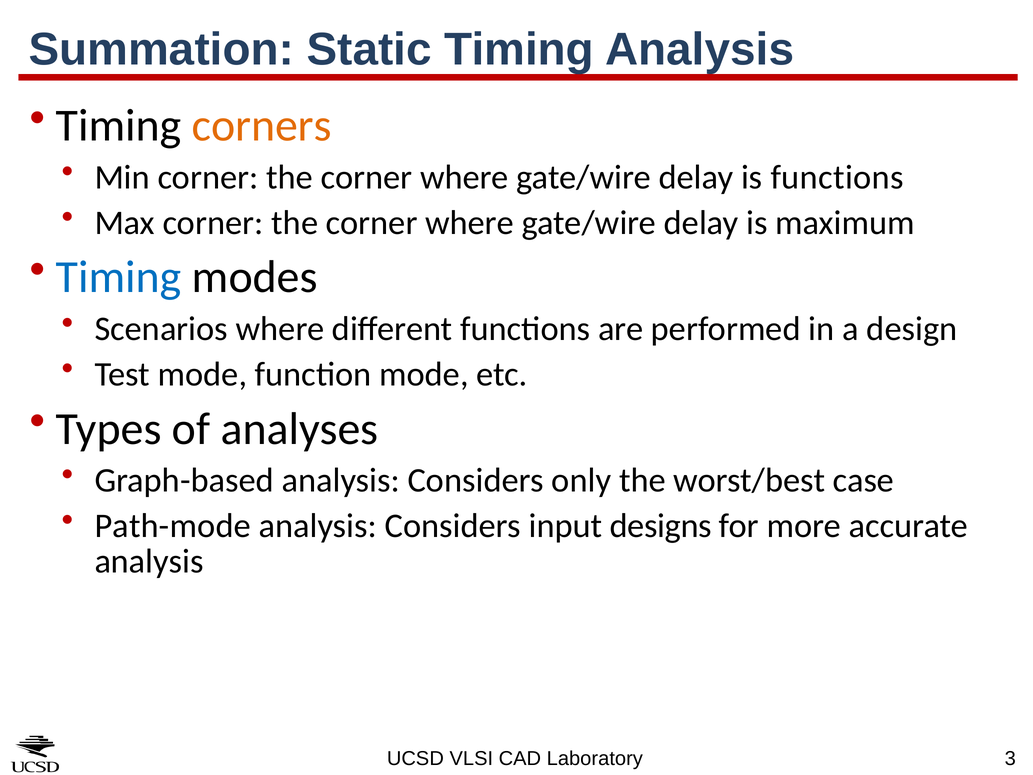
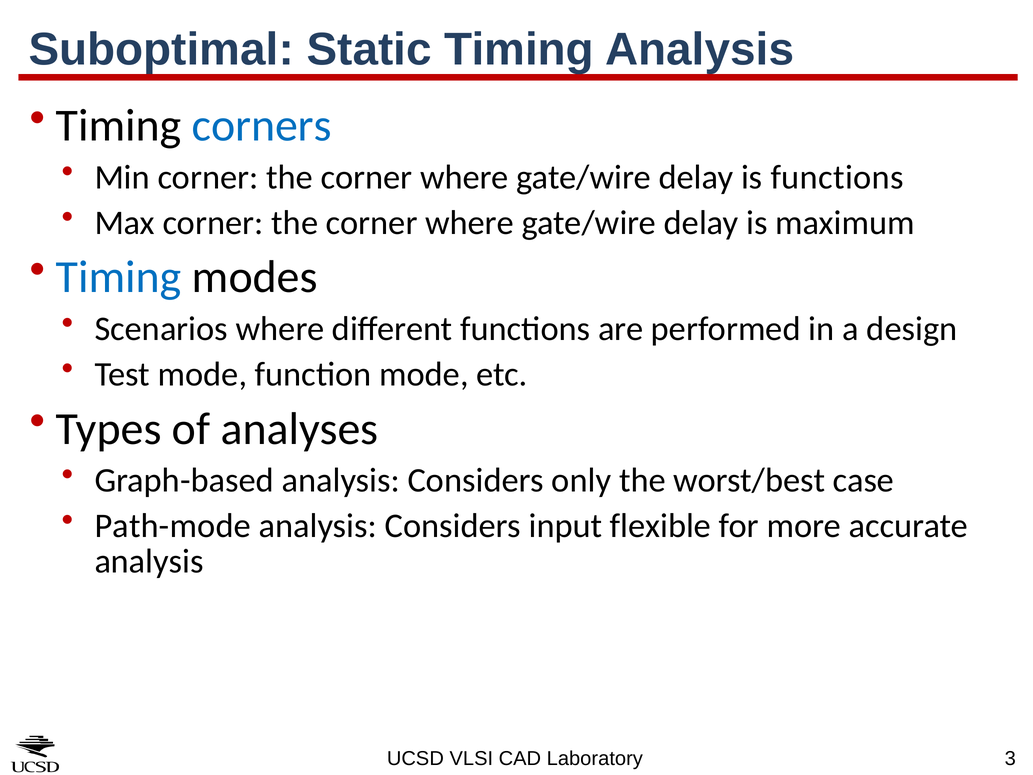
Summation: Summation -> Suboptimal
corners colour: orange -> blue
designs: designs -> flexible
